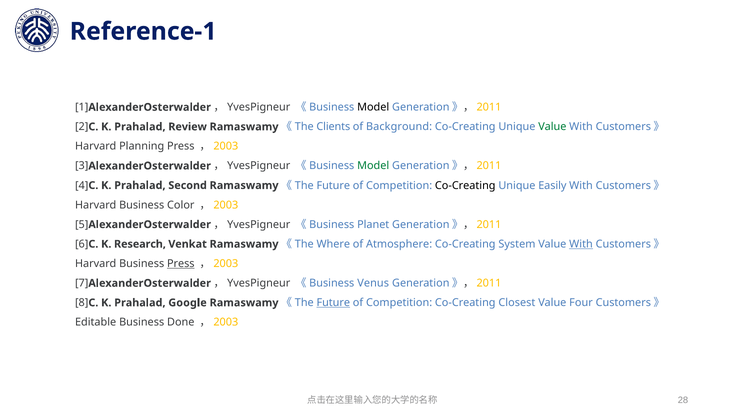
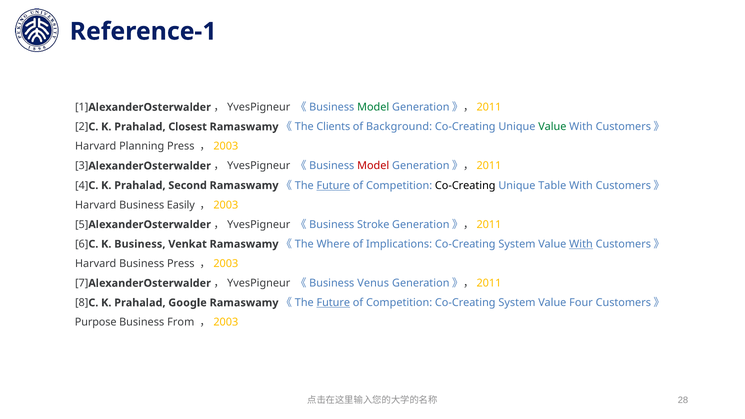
Model at (373, 107) colour: black -> green
Review: Review -> Closest
Model at (373, 166) colour: green -> red
Future at (333, 185) underline: none -> present
Easily: Easily -> Table
Color: Color -> Easily
Planet: Planet -> Stroke
K Research: Research -> Business
Atmosphere: Atmosphere -> Implications
Press at (181, 264) underline: present -> none
Competition Co-Creating Closest: Closest -> System
Editable: Editable -> Purpose
Done: Done -> From
